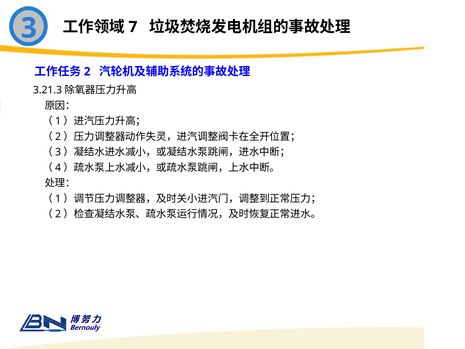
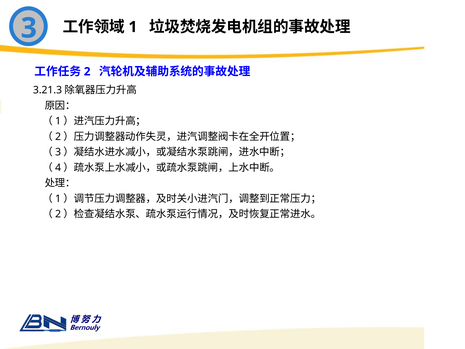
7: 7 -> 1
